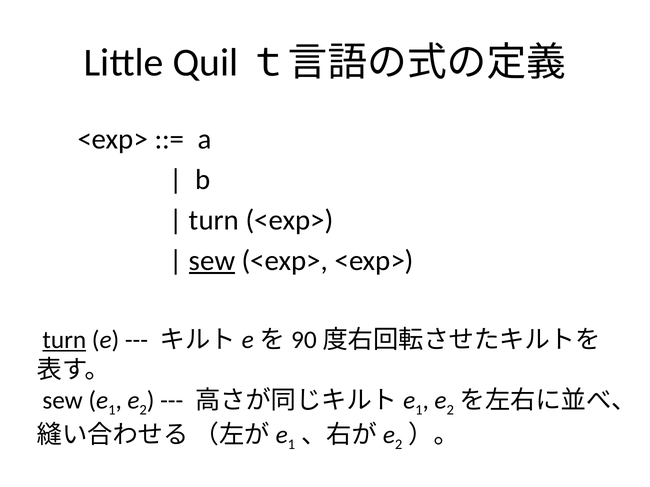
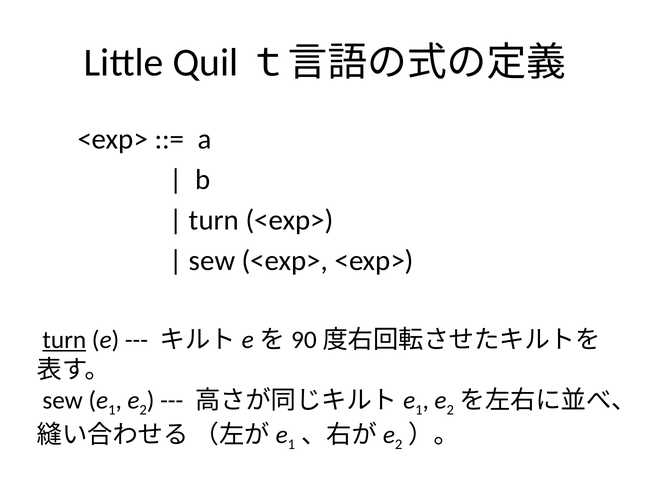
sew at (212, 261) underline: present -> none
